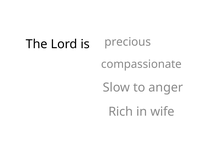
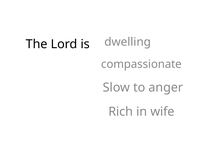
precious: precious -> dwelling
